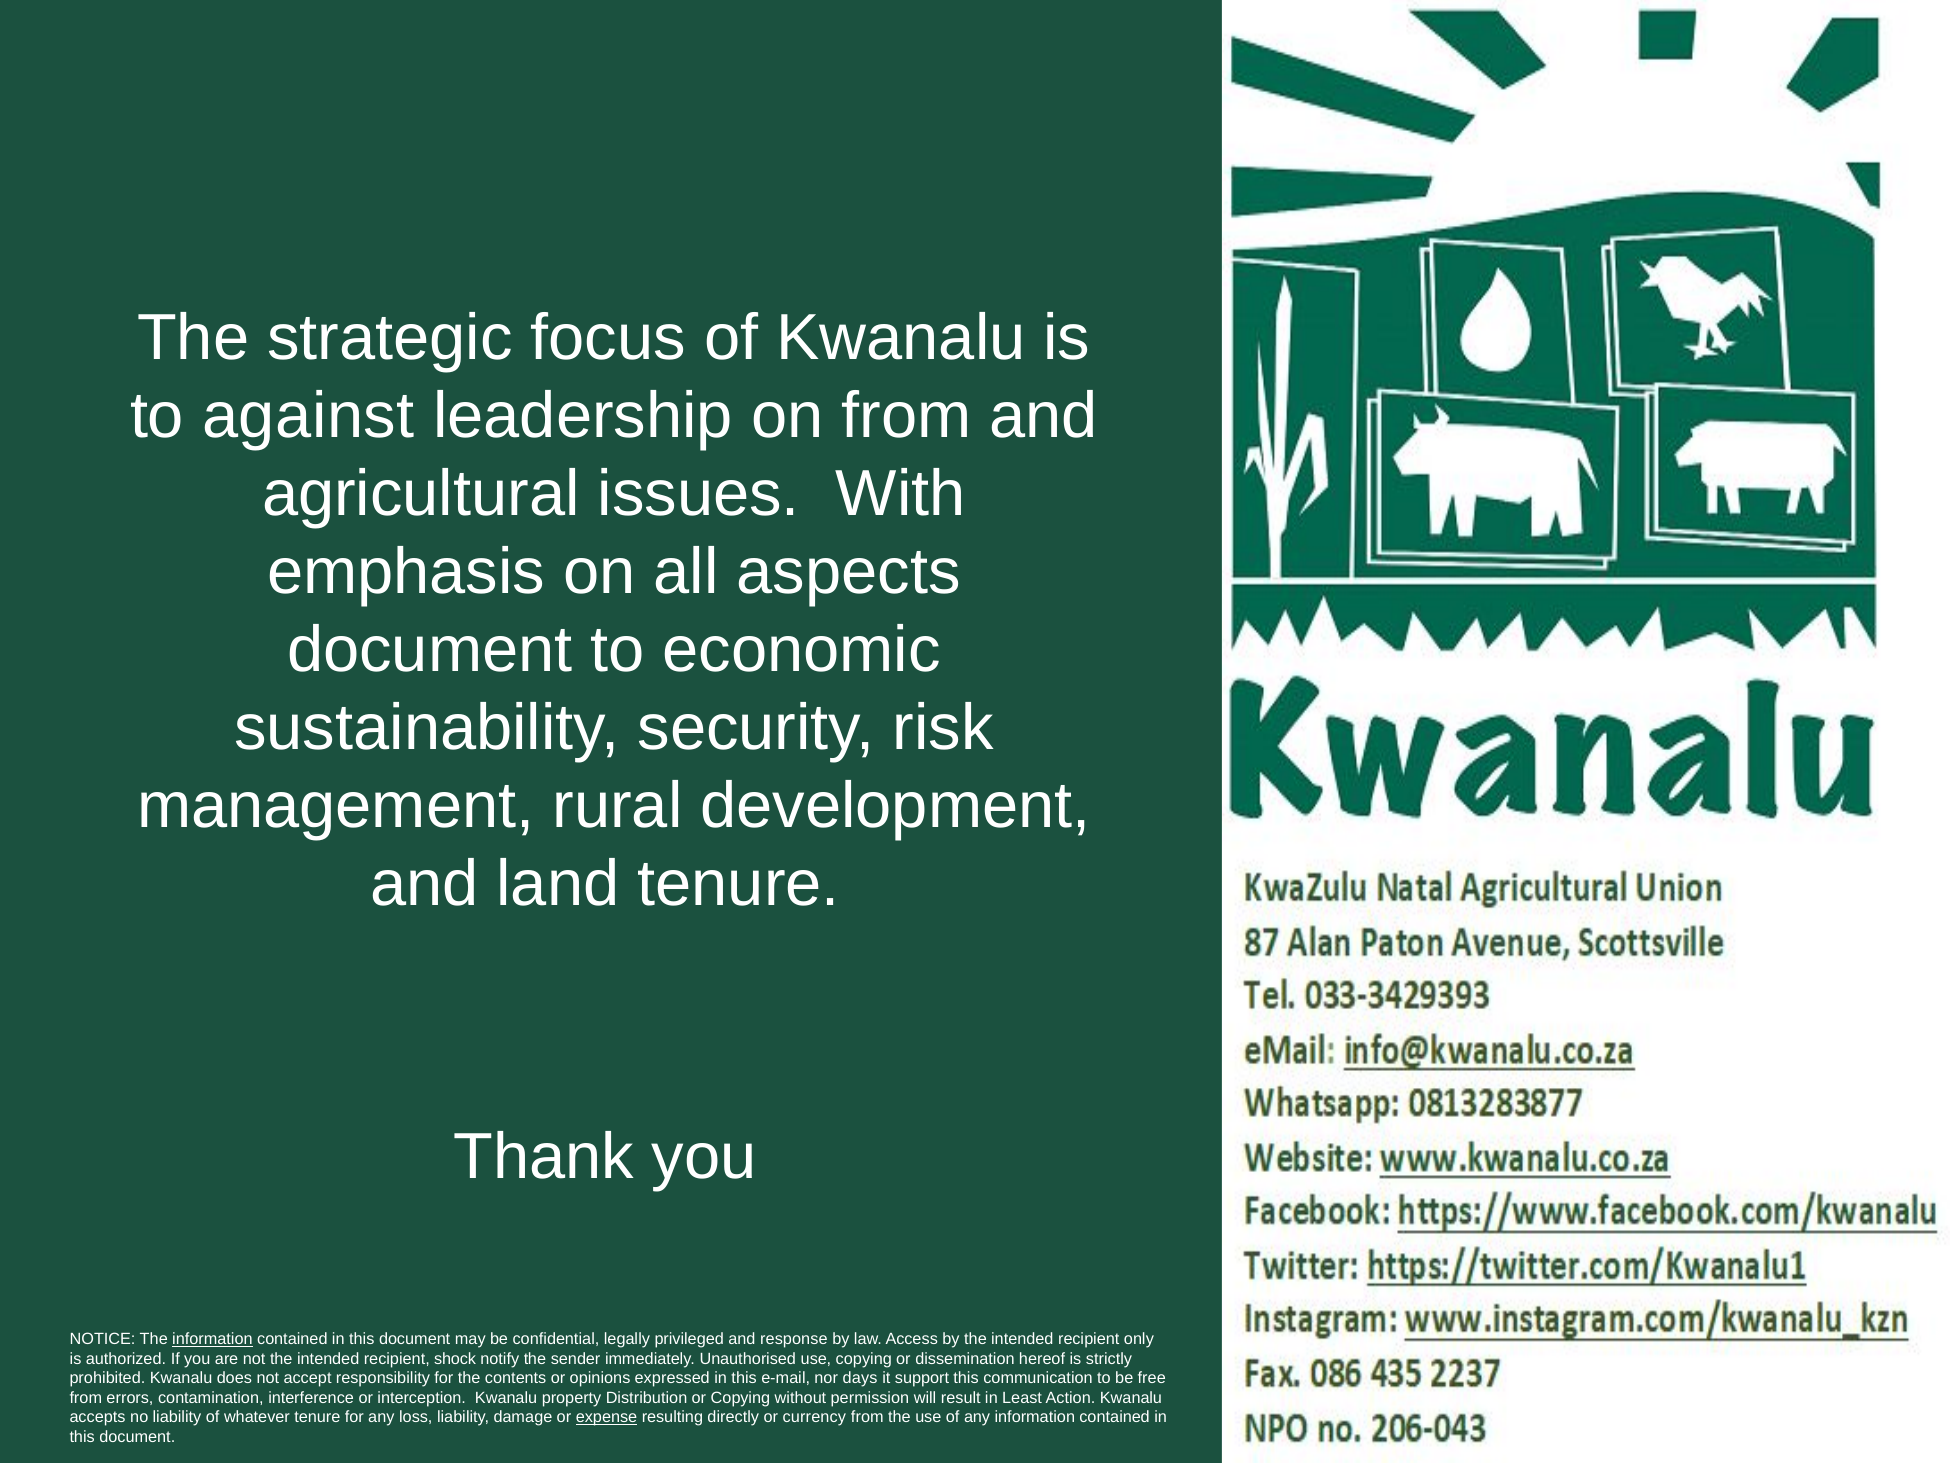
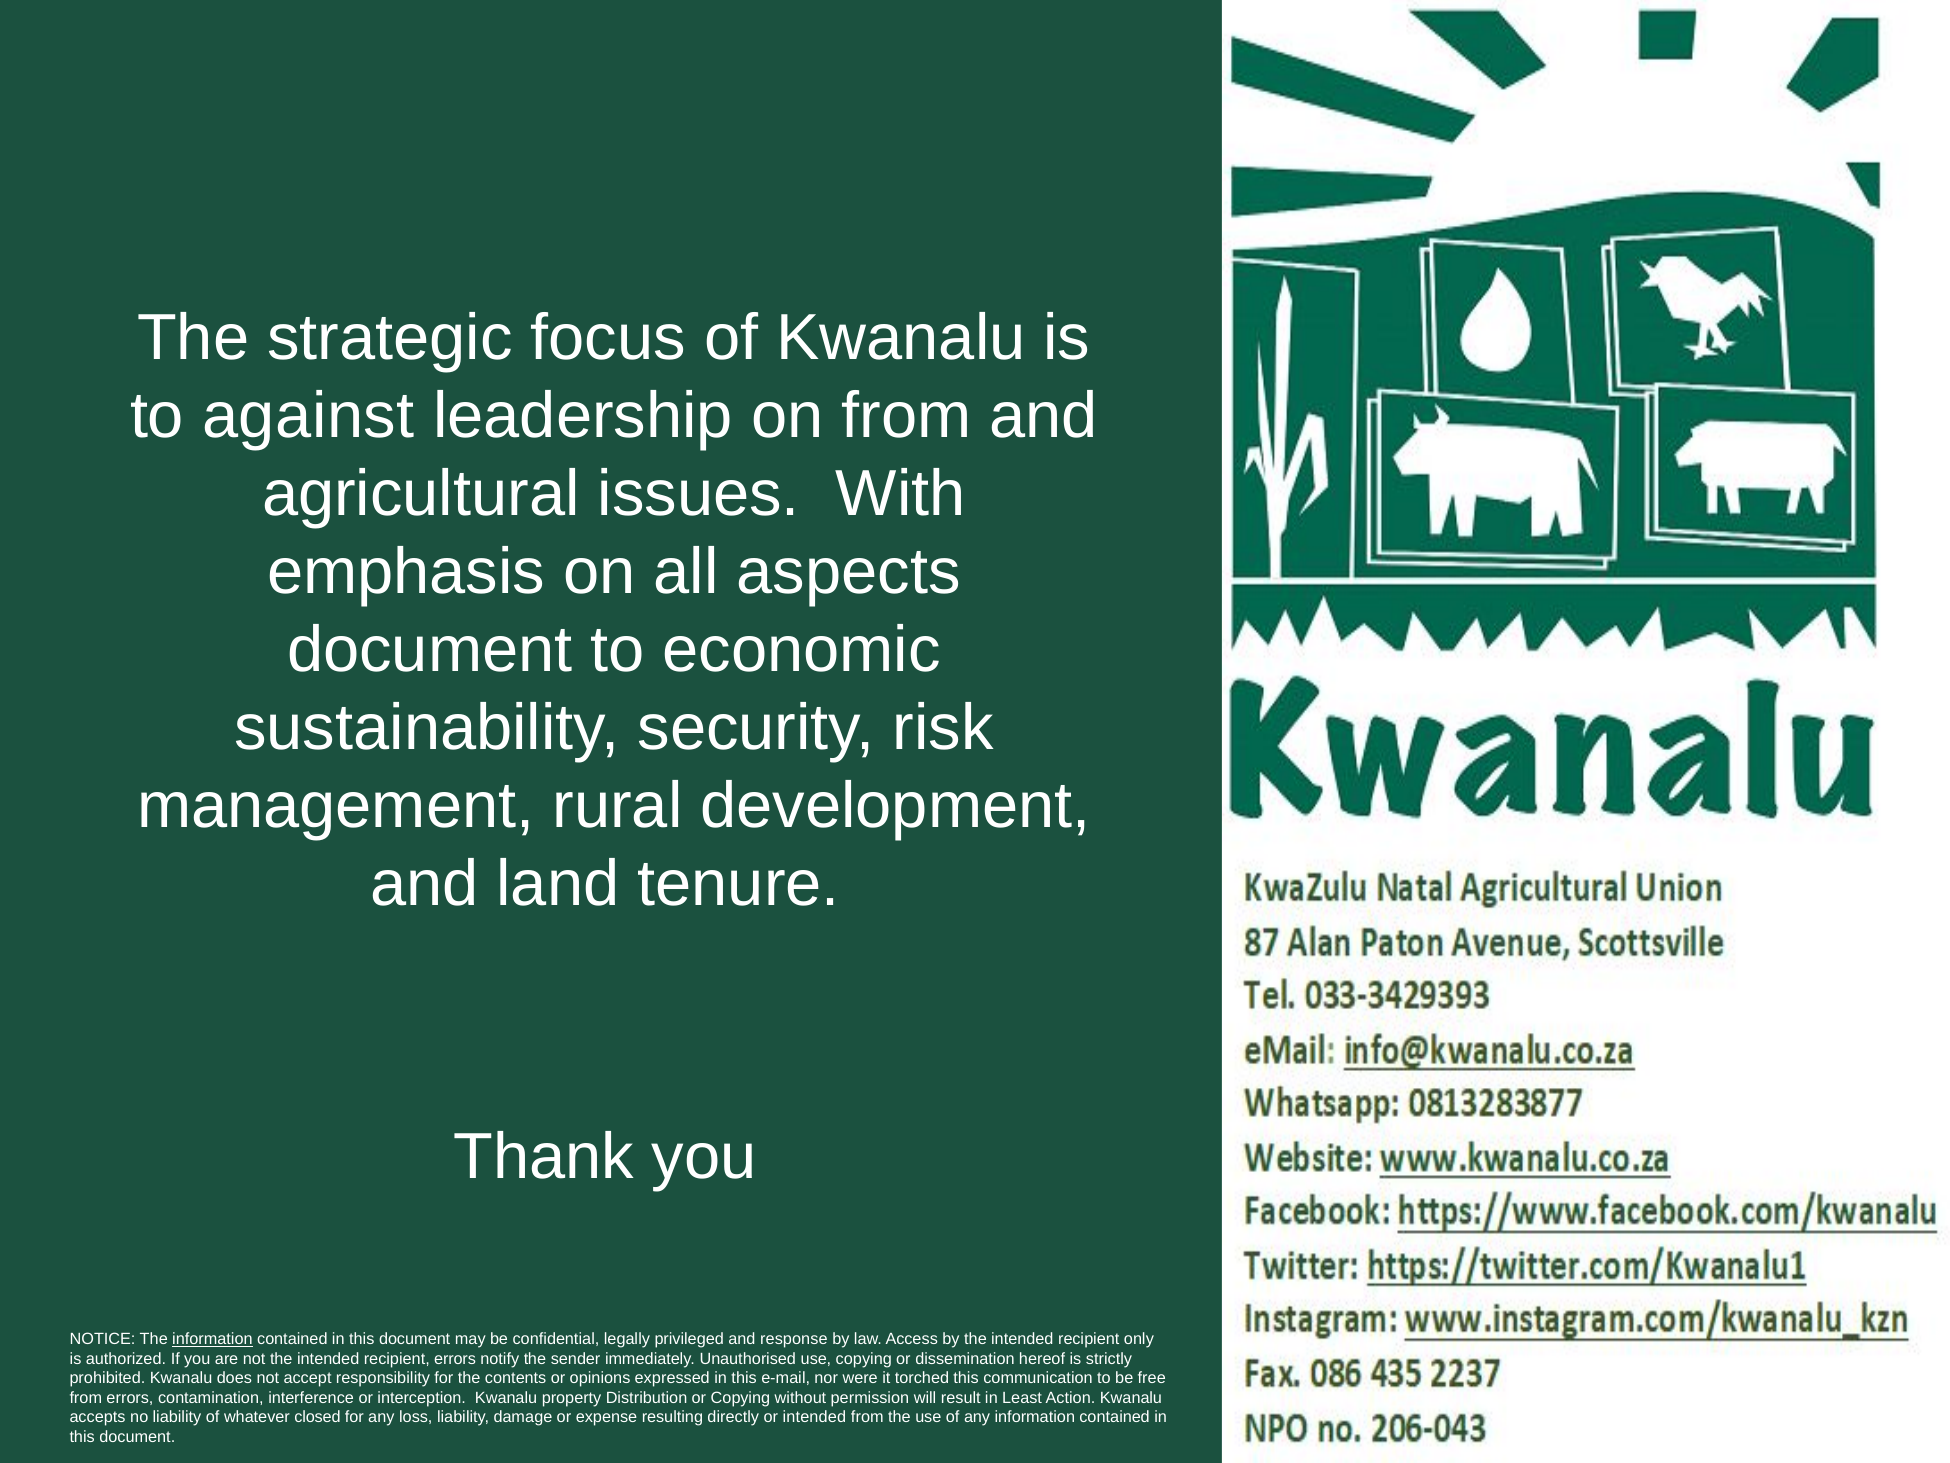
recipient shock: shock -> errors
days: days -> were
support: support -> torched
whatever tenure: tenure -> closed
expense underline: present -> none
or currency: currency -> intended
